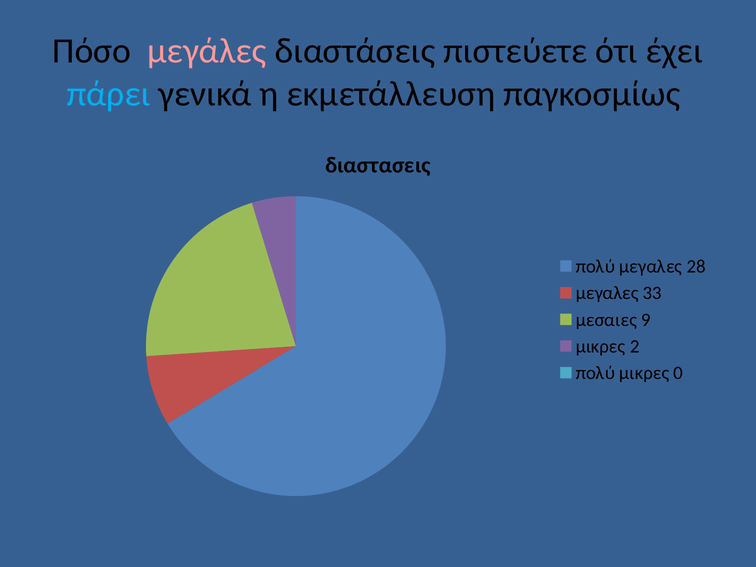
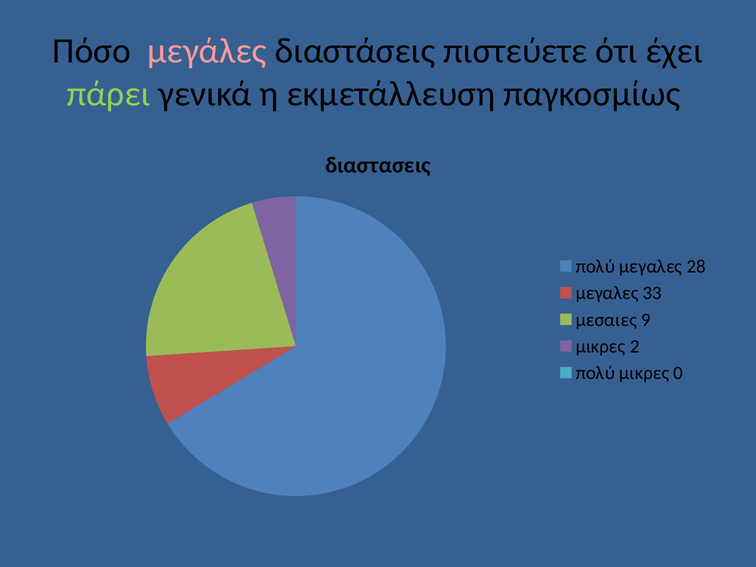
πάρει colour: light blue -> light green
